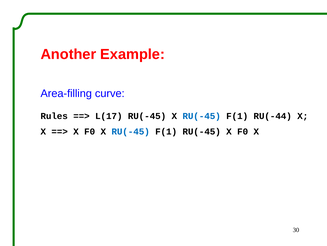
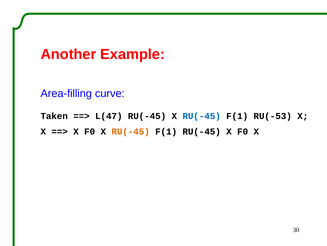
Rules: Rules -> Taken
L(17: L(17 -> L(47
RU(-44: RU(-44 -> RU(-53
RU(-45 at (131, 131) colour: blue -> orange
